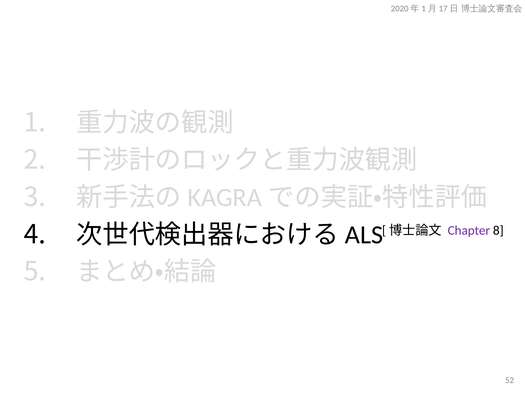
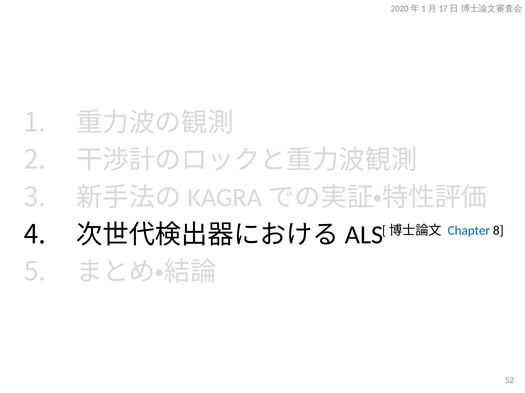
Chapter colour: purple -> blue
